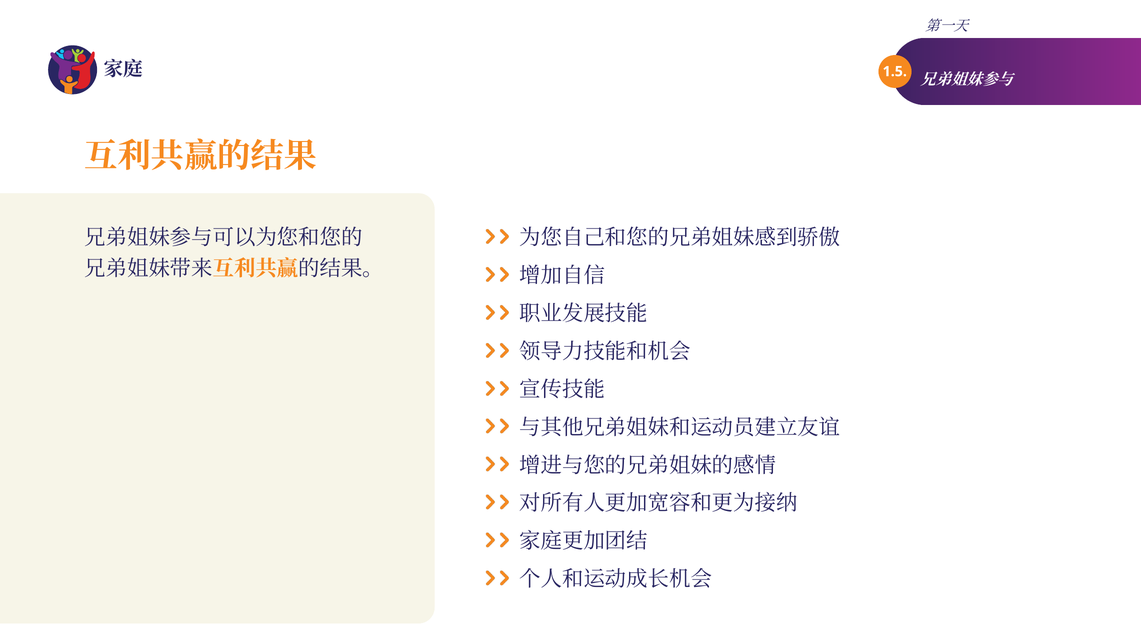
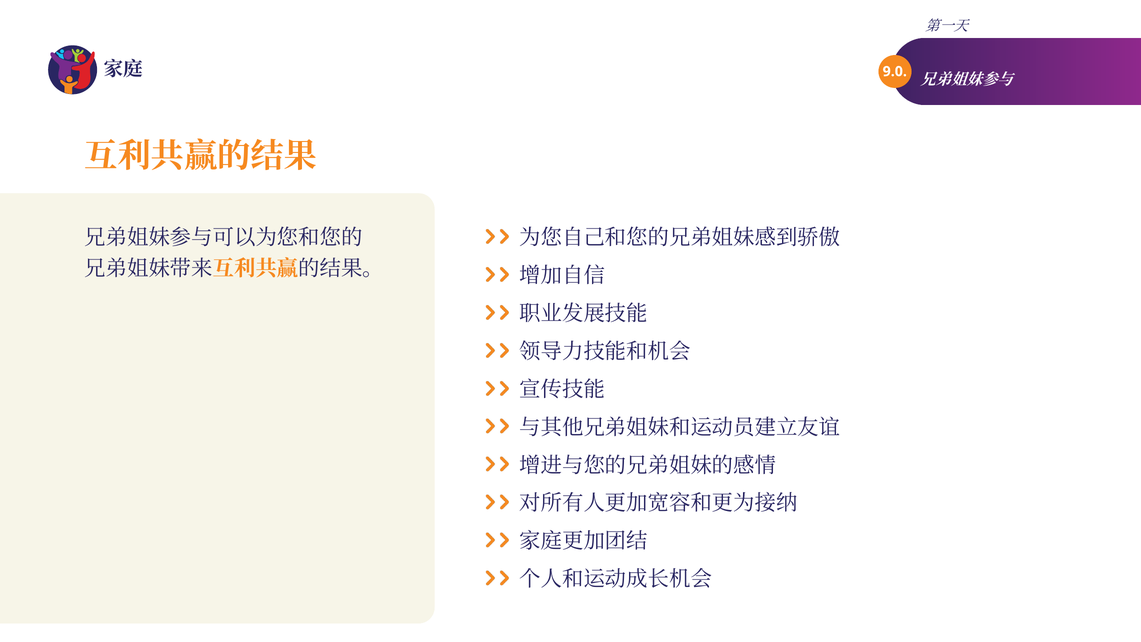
1.5: 1.5 -> 9.0
